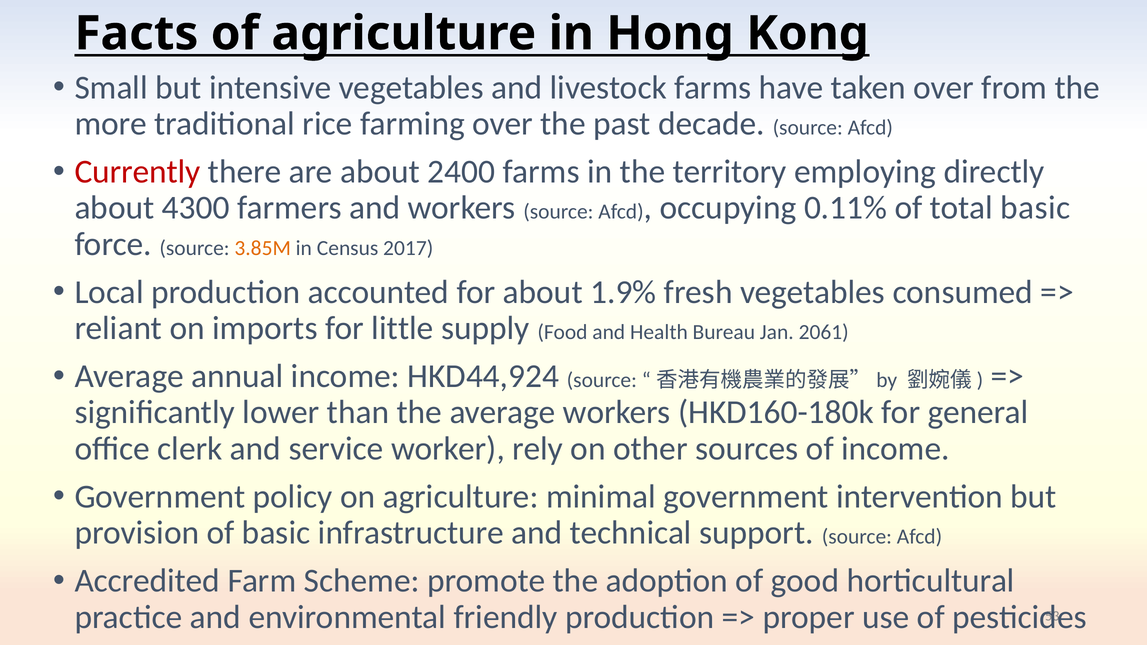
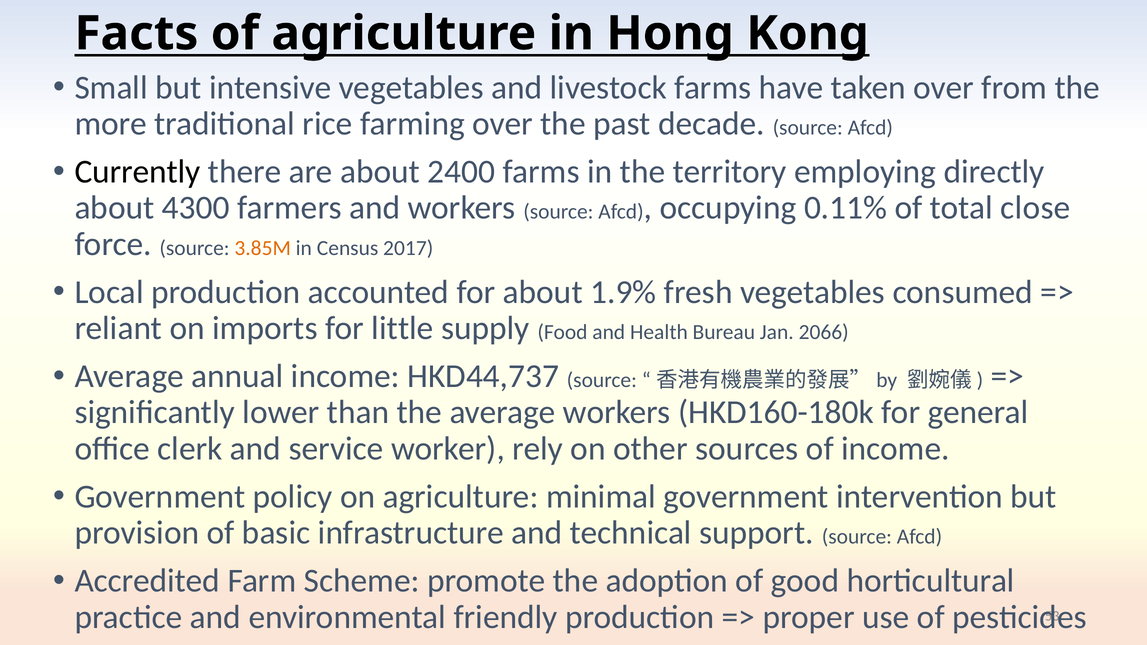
Currently colour: red -> black
total basic: basic -> close
2061: 2061 -> 2066
HKD44,924: HKD44,924 -> HKD44,737
